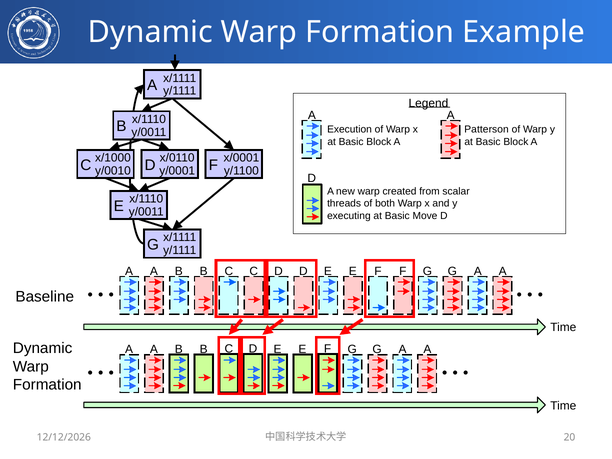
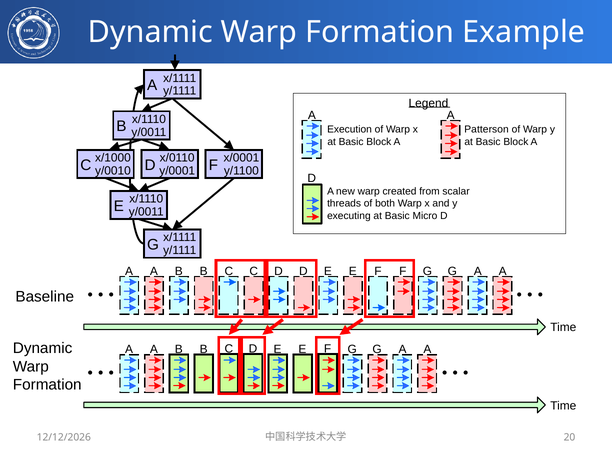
Move: Move -> Micro
